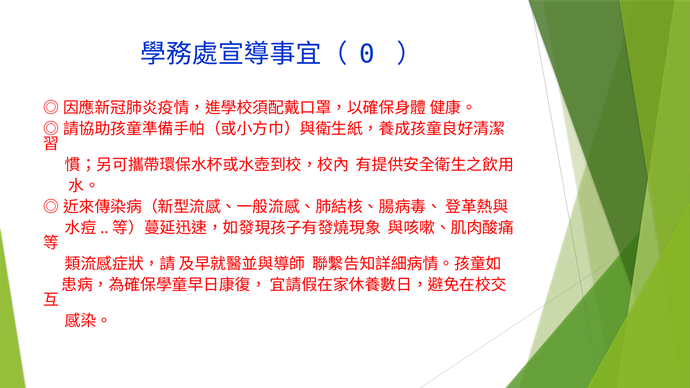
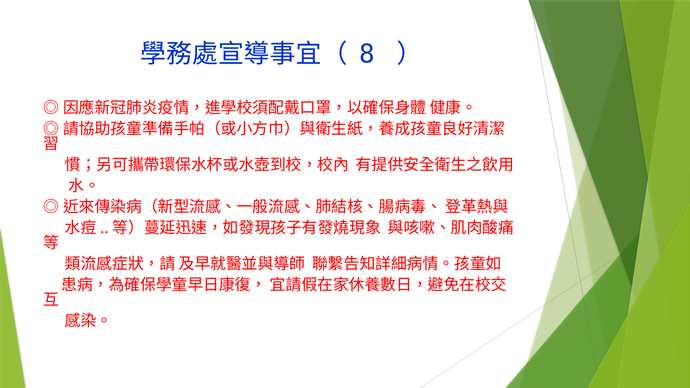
0: 0 -> 8
